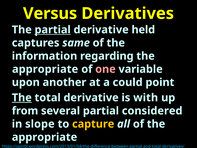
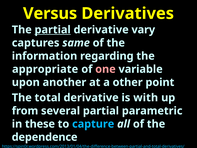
held: held -> vary
could: could -> other
The at (22, 98) underline: present -> none
considered: considered -> parametric
slope: slope -> these
capture colour: yellow -> light blue
appropriate at (45, 137): appropriate -> dependence
